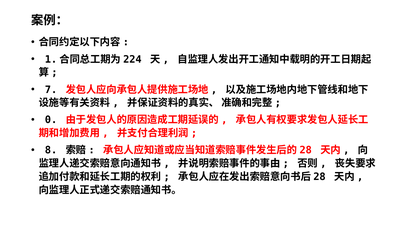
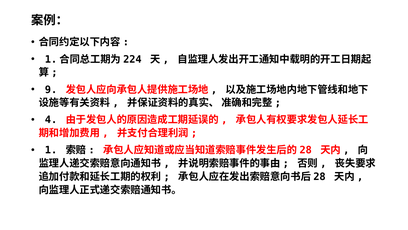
7: 7 -> 9
0: 0 -> 4
8: 8 -> 1
